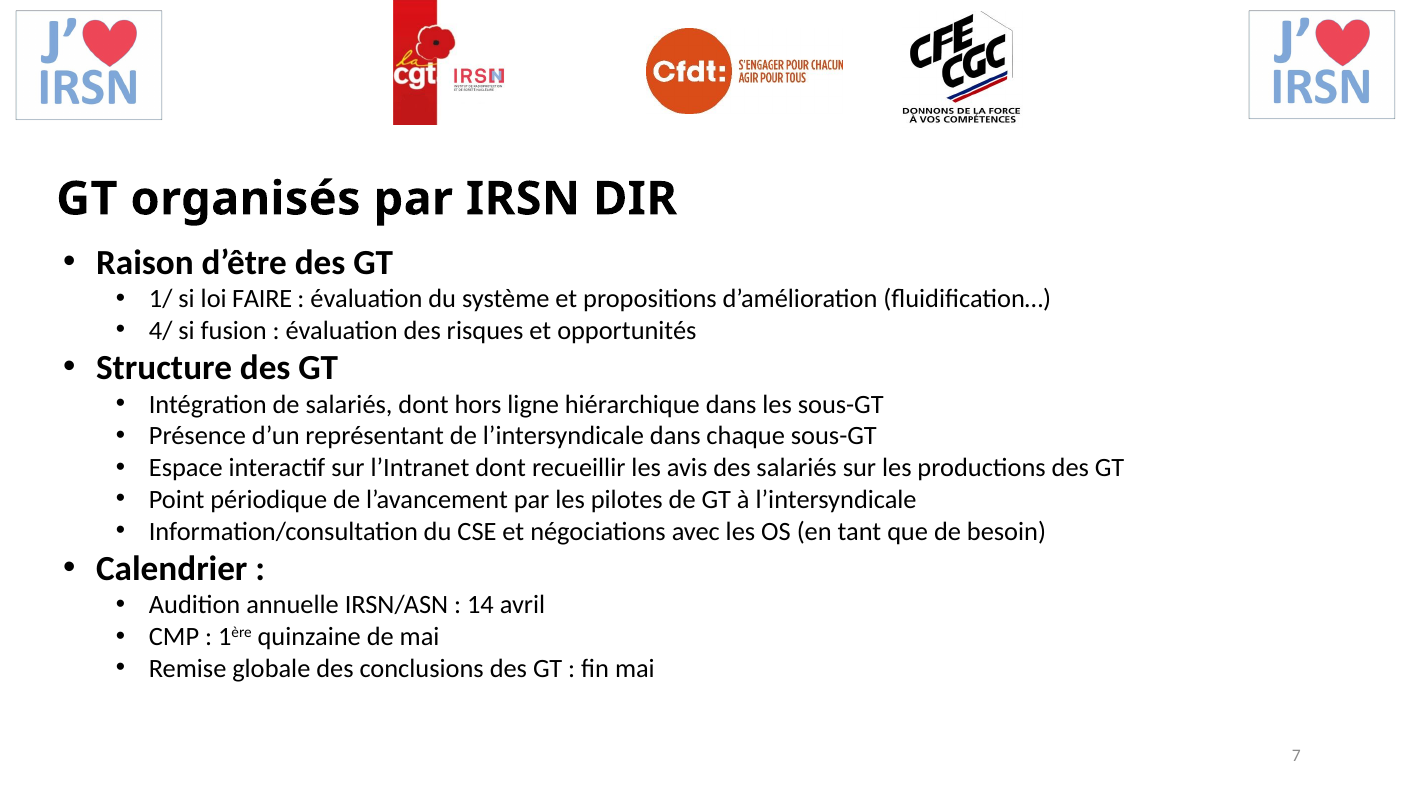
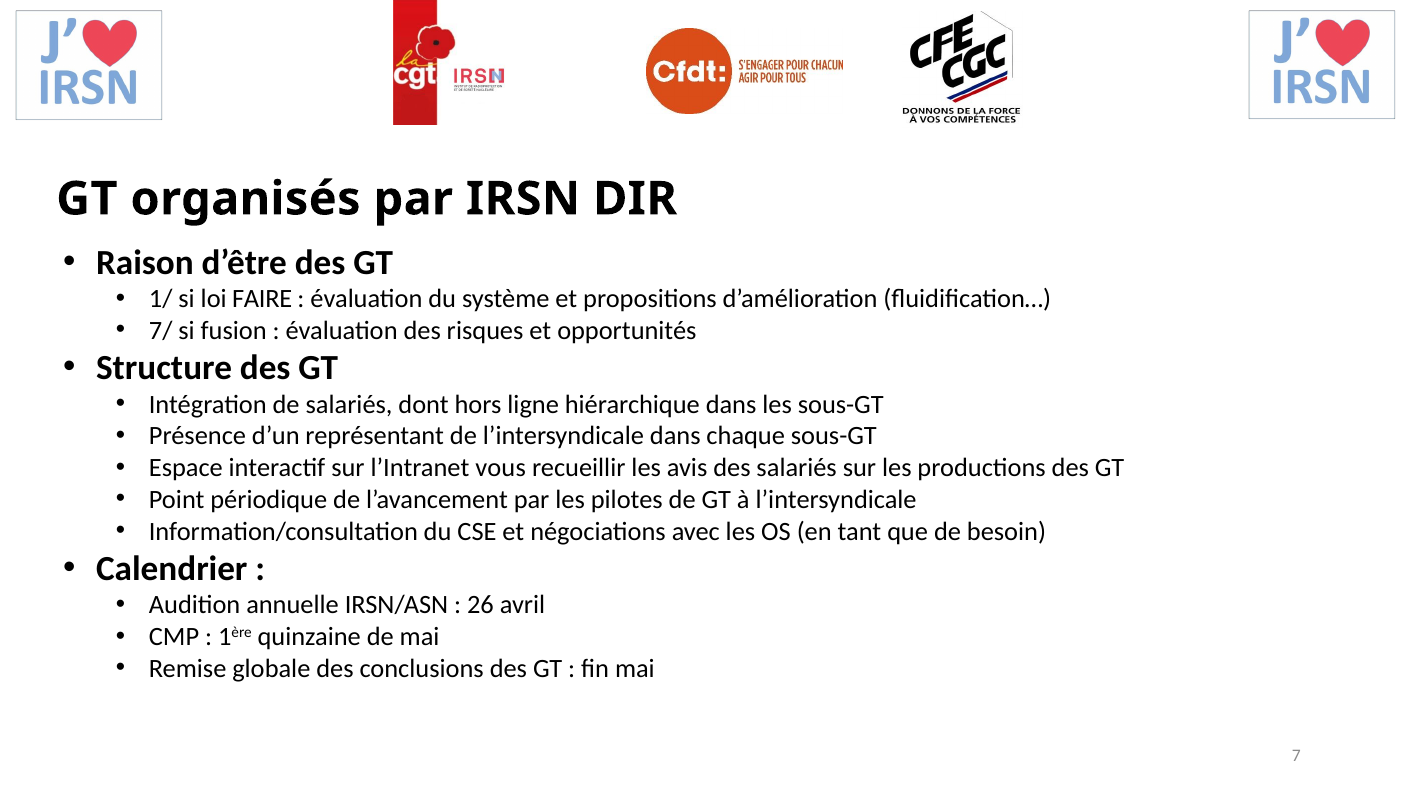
4/: 4/ -> 7/
l’Intranet dont: dont -> vous
14: 14 -> 26
